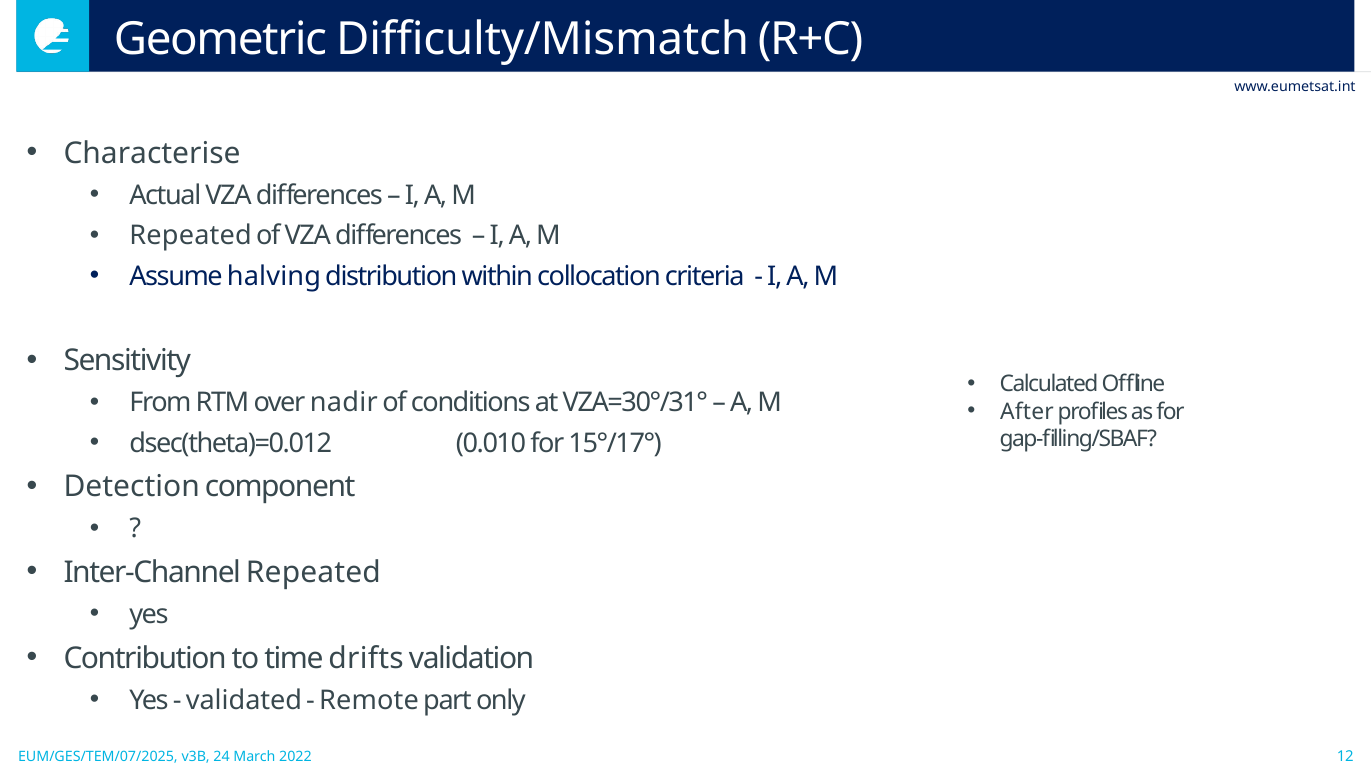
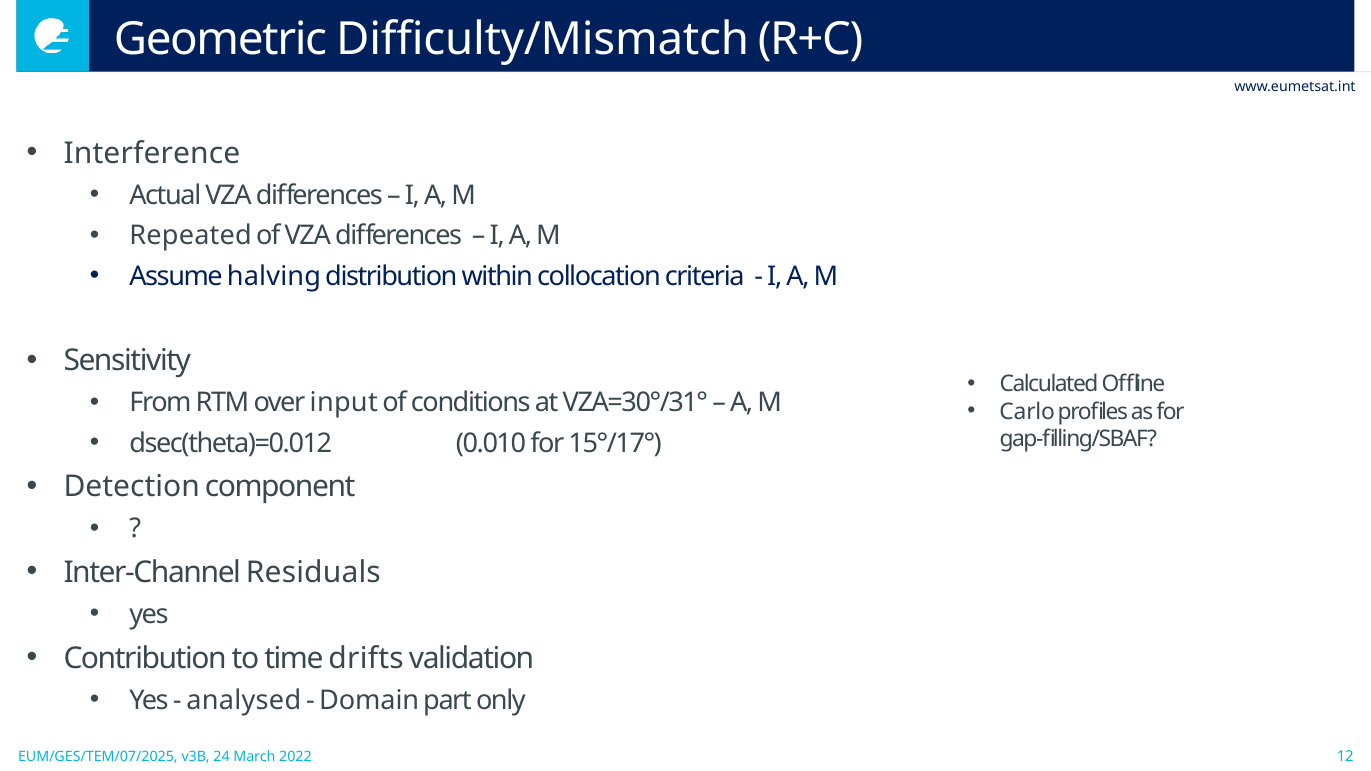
Characterise: Characterise -> Interference
nadir: nadir -> input
After: After -> Carlo
Inter-Channel Repeated: Repeated -> Residuals
validated: validated -> analysed
Remote: Remote -> Domain
